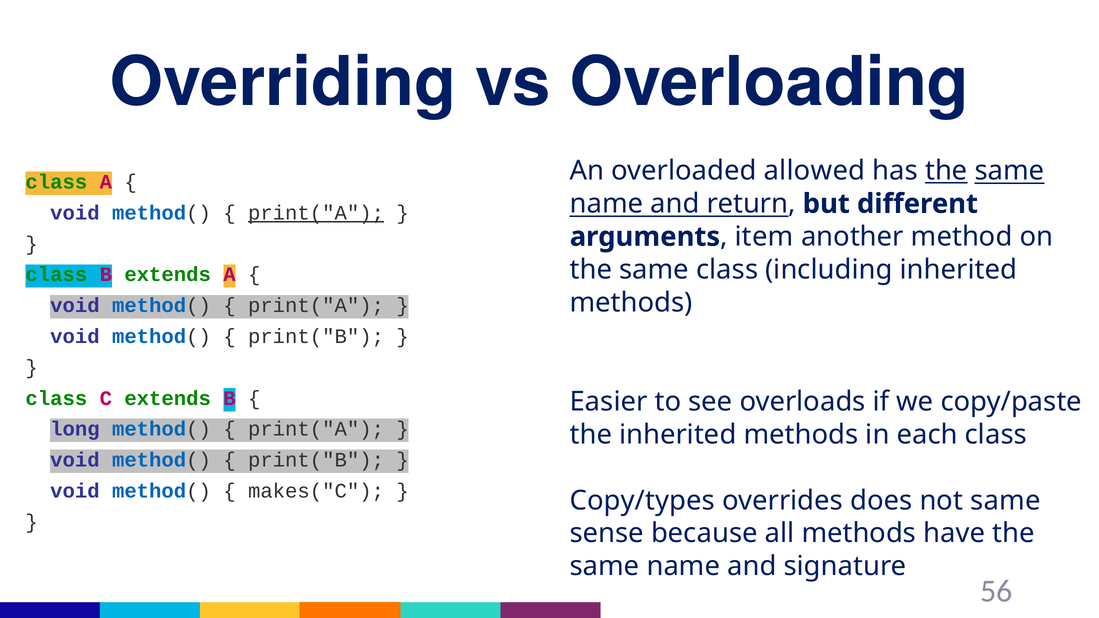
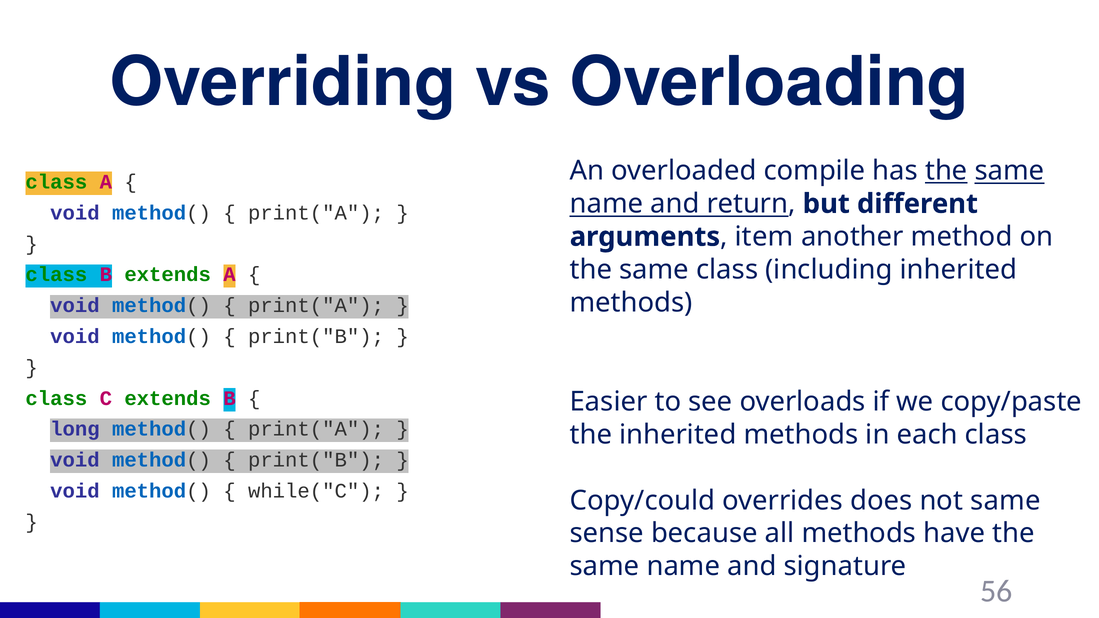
allowed: allowed -> compile
print("A at (316, 213) underline: present -> none
makes("C: makes("C -> while("C
Copy/types: Copy/types -> Copy/could
